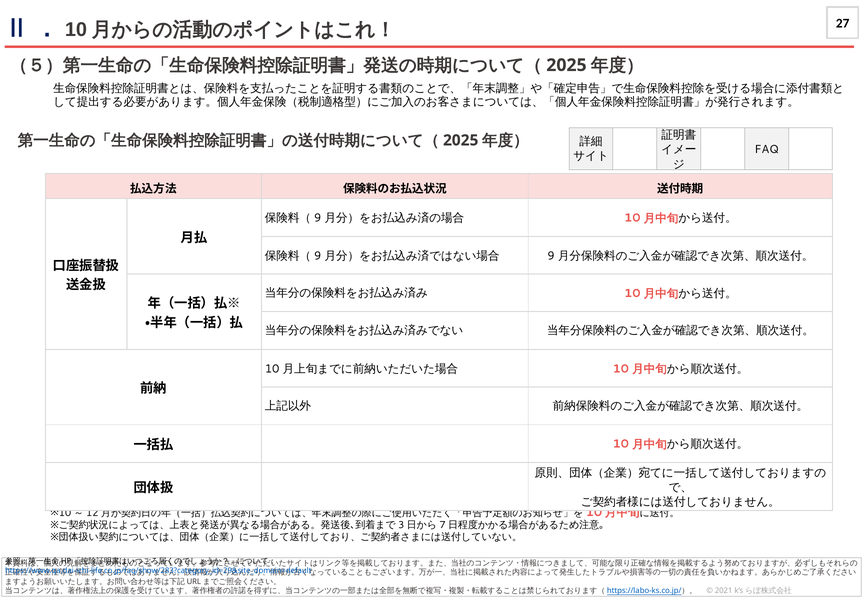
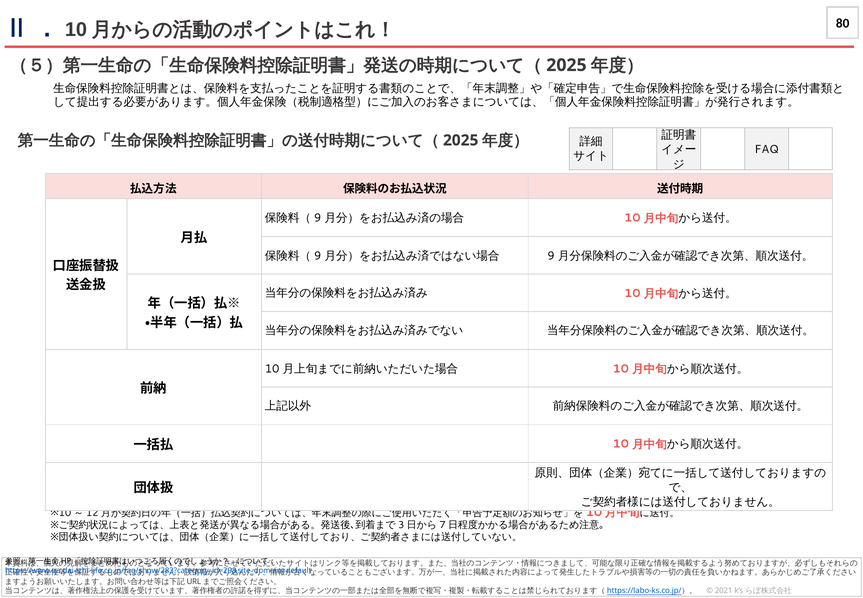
27: 27 -> 80
